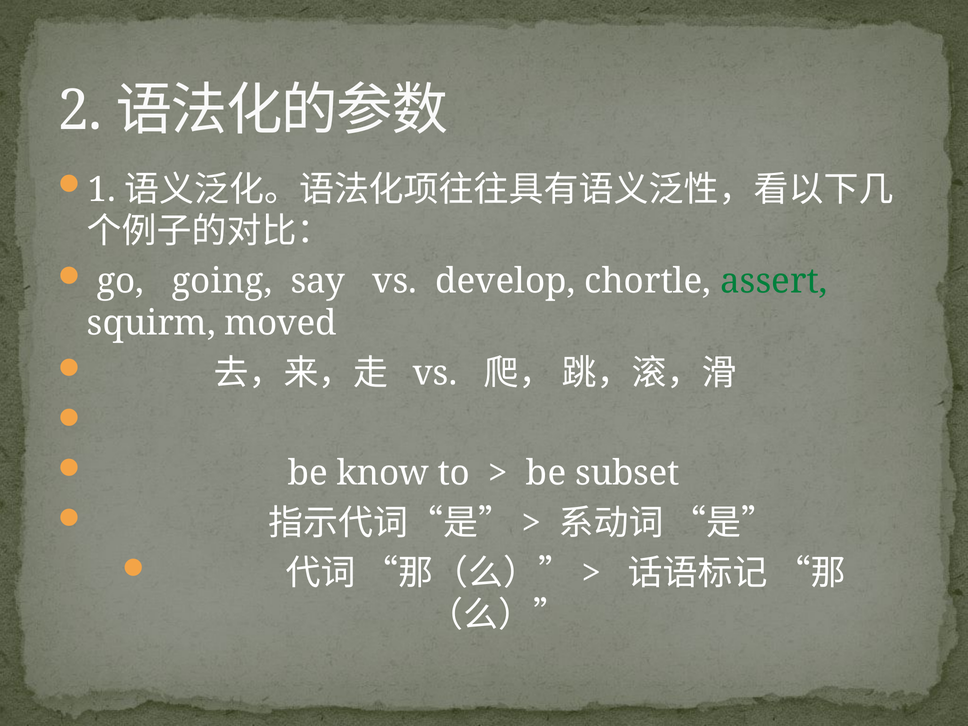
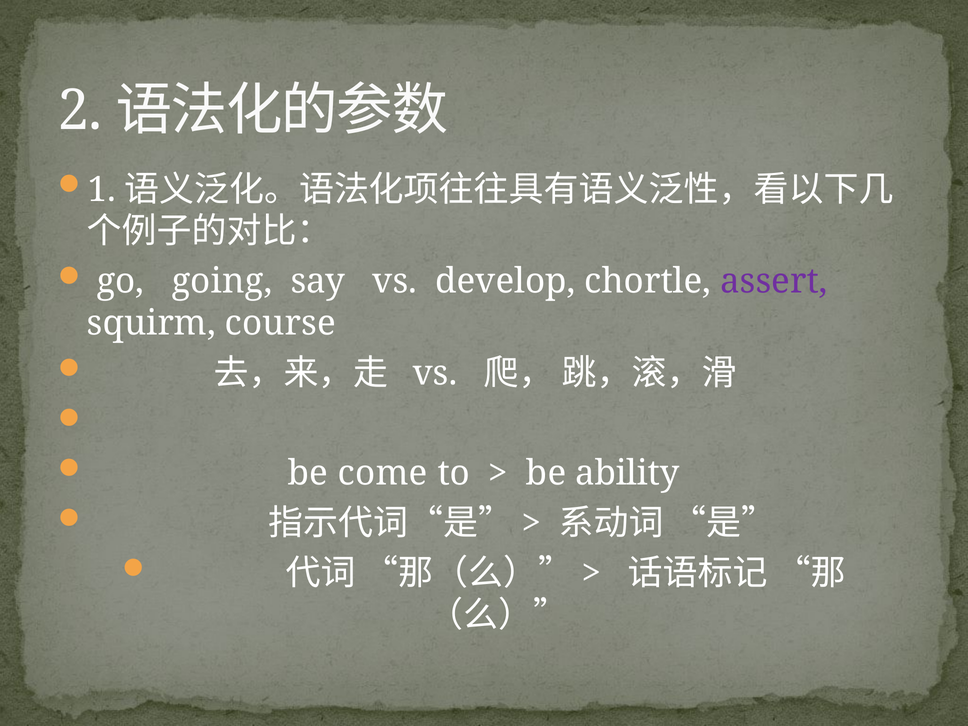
assert colour: green -> purple
moved: moved -> course
know: know -> come
subset: subset -> ability
